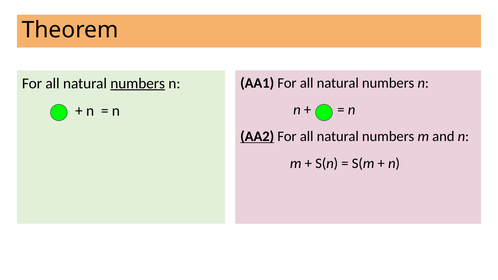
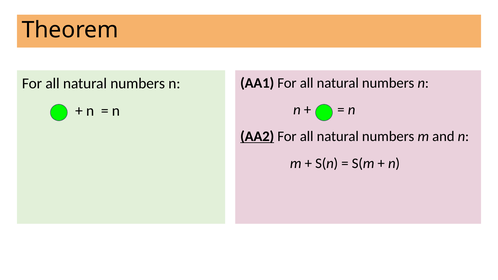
numbers at (138, 83) underline: present -> none
